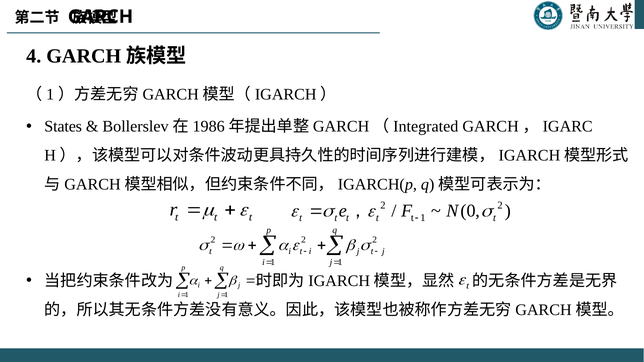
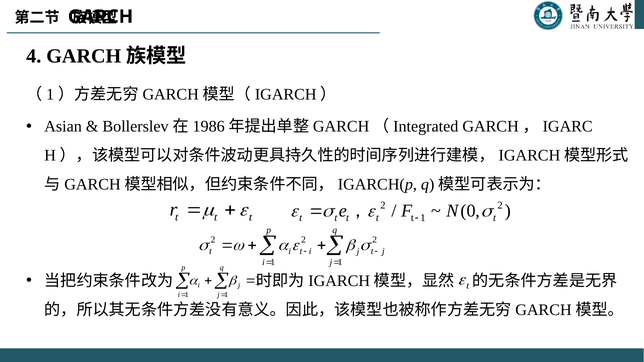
States: States -> Asian
